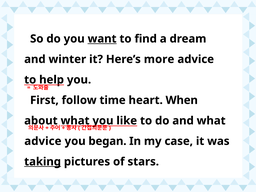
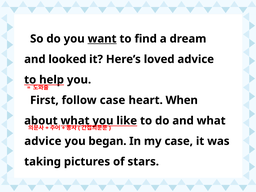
winter: winter -> looked
more: more -> loved
follow time: time -> case
taking underline: present -> none
